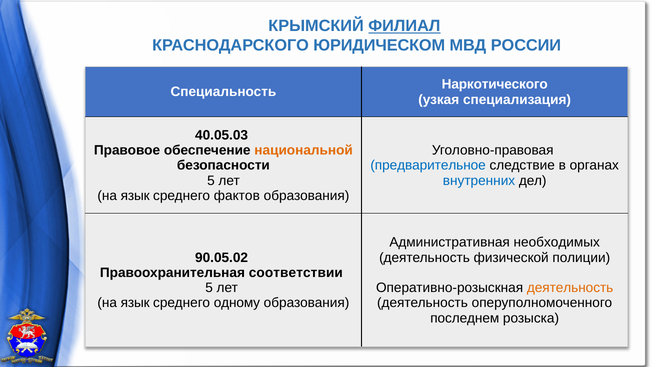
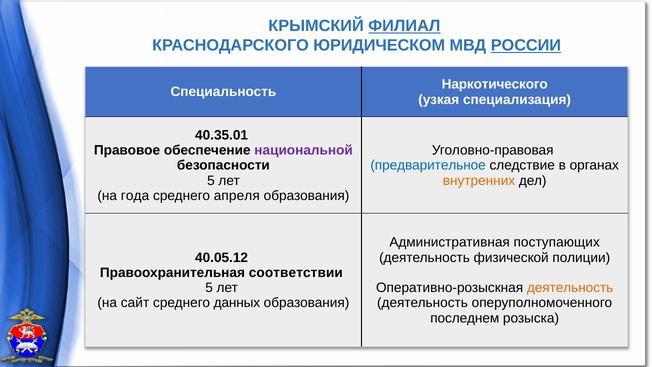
РОССИИ underline: none -> present
40.05.03: 40.05.03 -> 40.35.01
национальной colour: orange -> purple
внутренних colour: blue -> orange
язык at (135, 196): язык -> года
фактов: фактов -> апреля
необходимых: необходимых -> поступающих
90.05.02: 90.05.02 -> 40.05.12
язык at (135, 303): язык -> сайт
одному: одному -> данных
